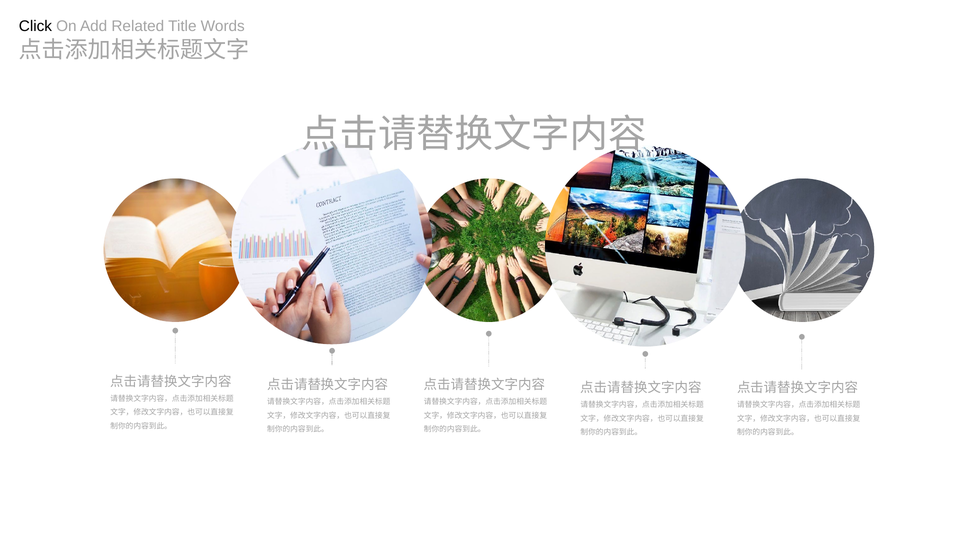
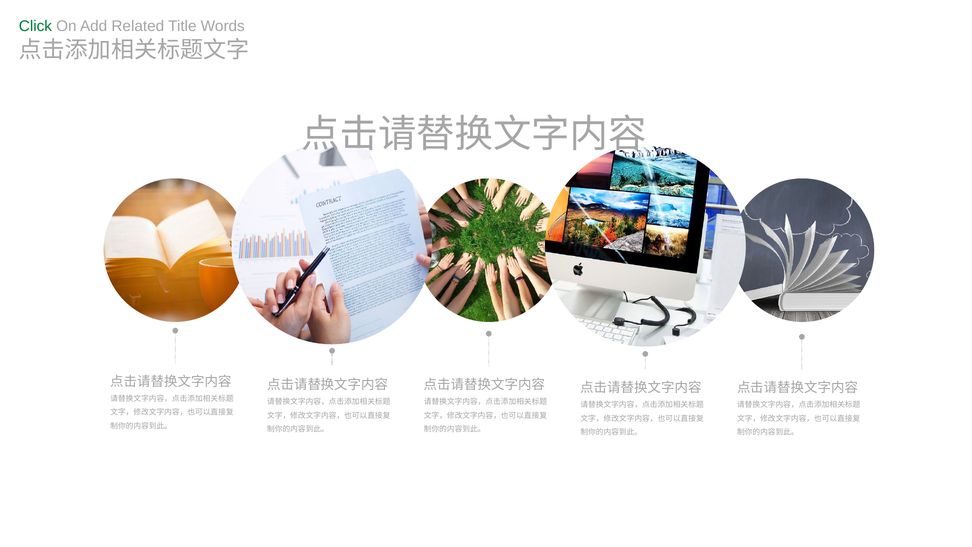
Click colour: black -> green
